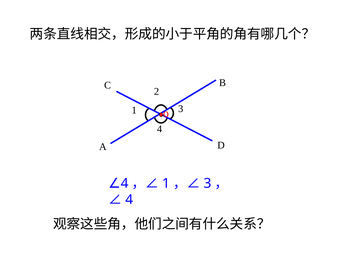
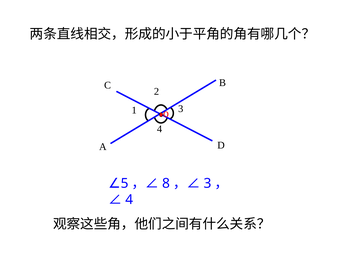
4 at (125, 183): 4 -> 5
1 at (166, 183): 1 -> 8
